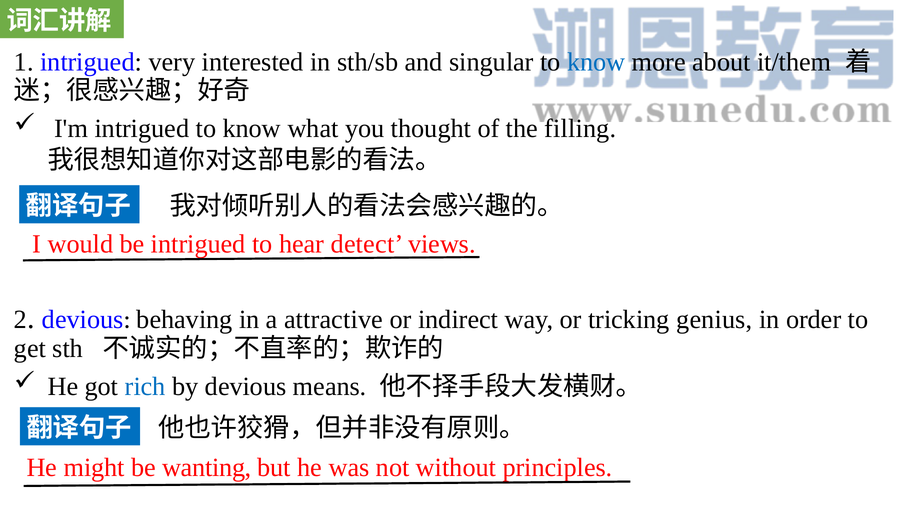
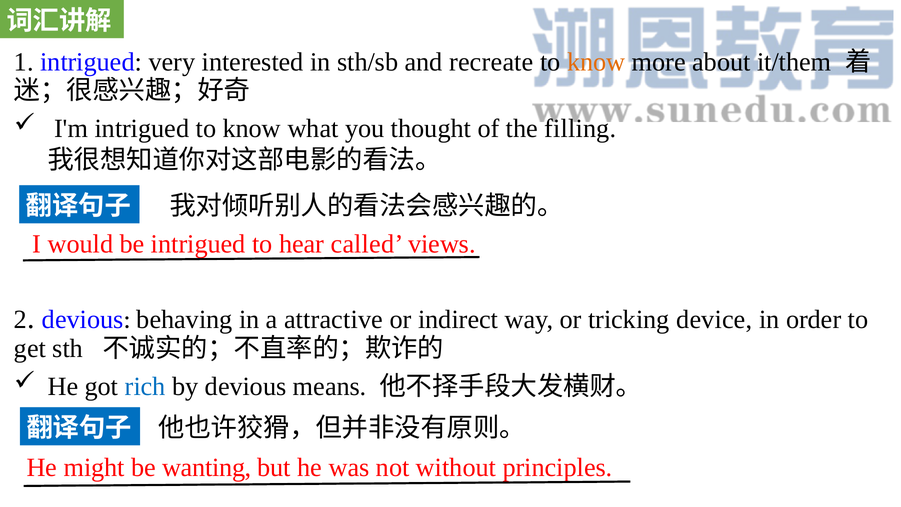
singular: singular -> recreate
know at (596, 62) colour: blue -> orange
detect: detect -> called
genius: genius -> device
